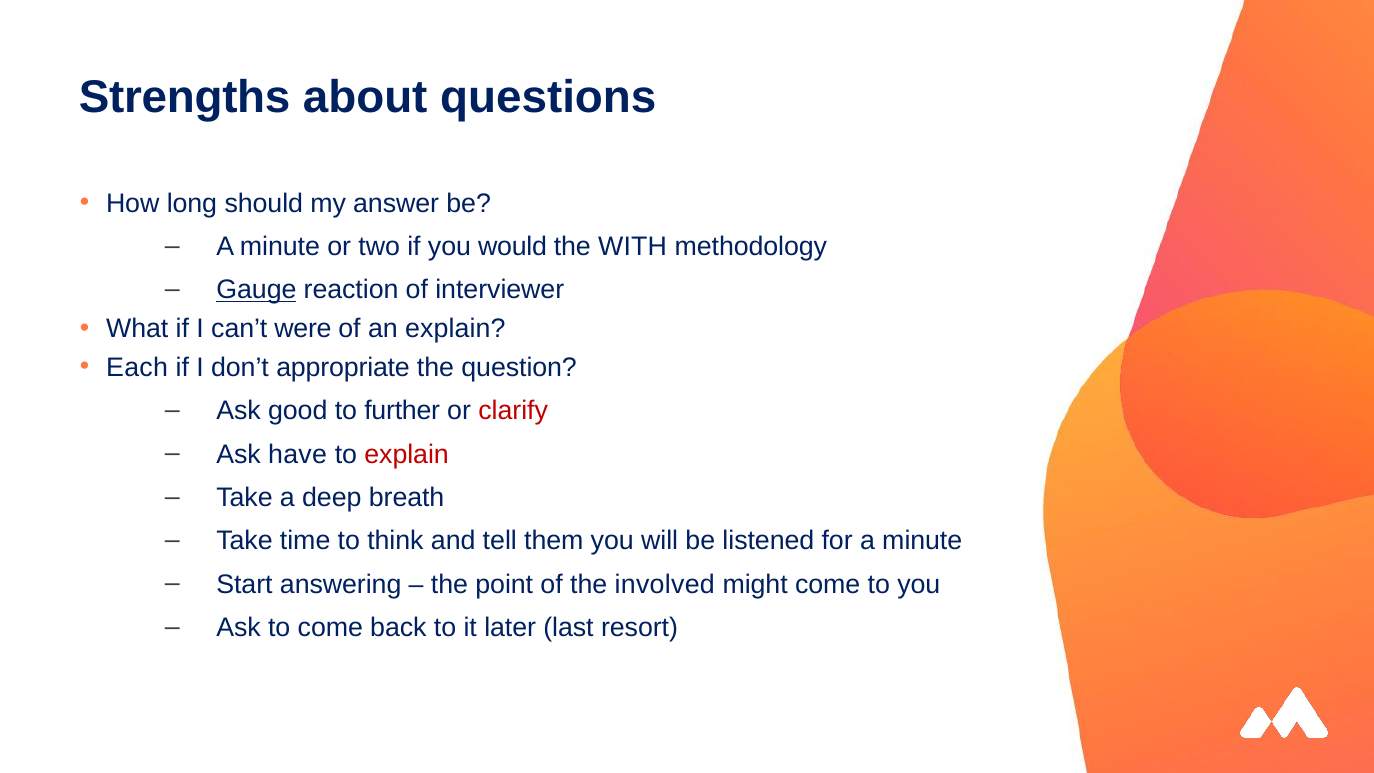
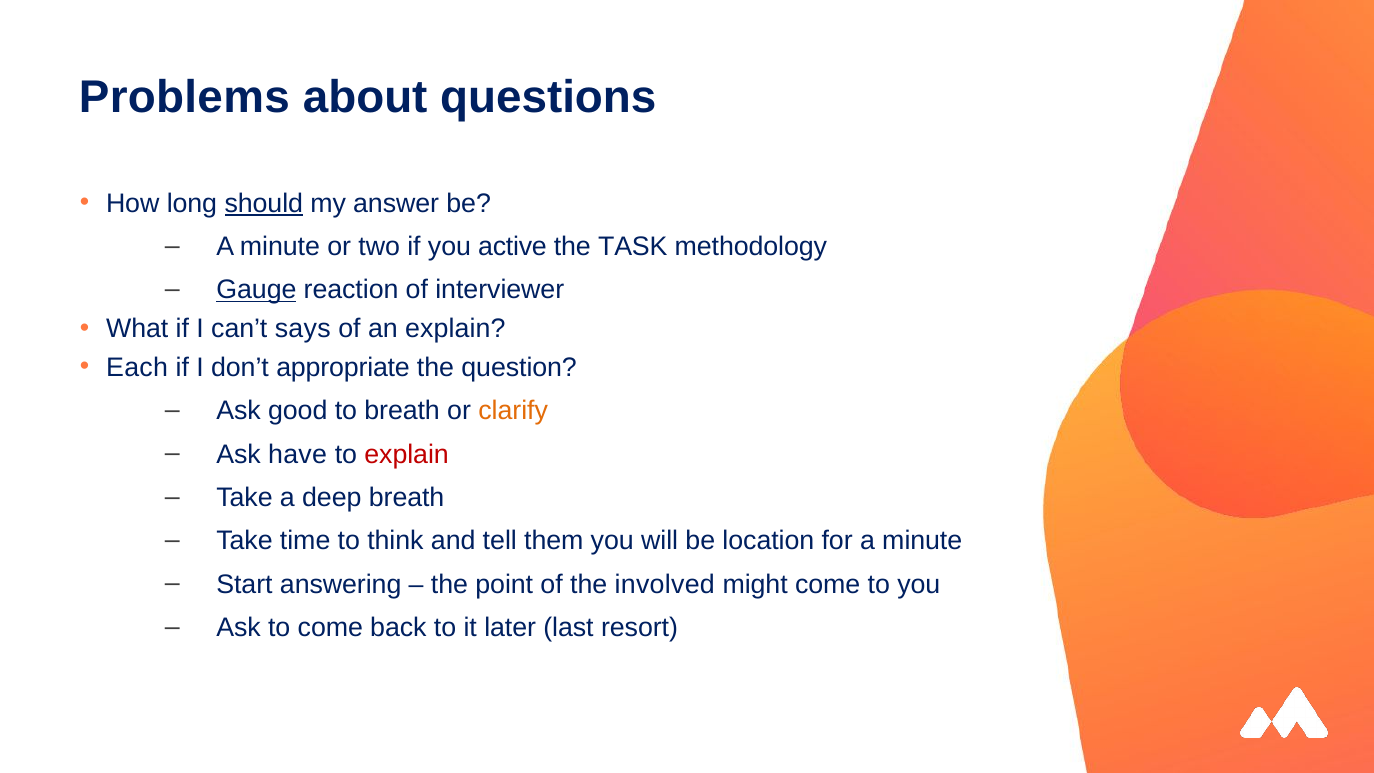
Strengths: Strengths -> Problems
should underline: none -> present
would: would -> active
WITH: WITH -> TASK
were: were -> says
to further: further -> breath
clarify colour: red -> orange
listened: listened -> location
